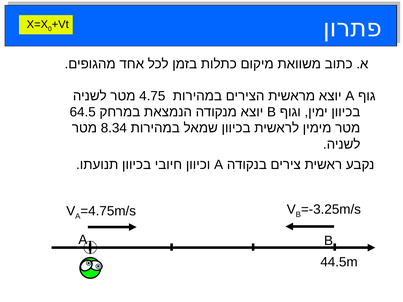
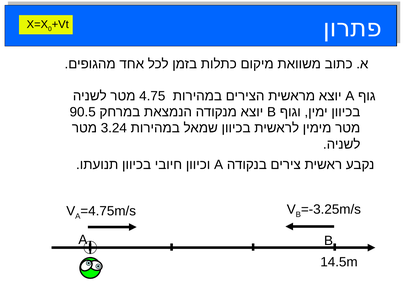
64.5: 64.5 -> 90.5
8.34: 8.34 -> 3.24
44.5m: 44.5m -> 14.5m
